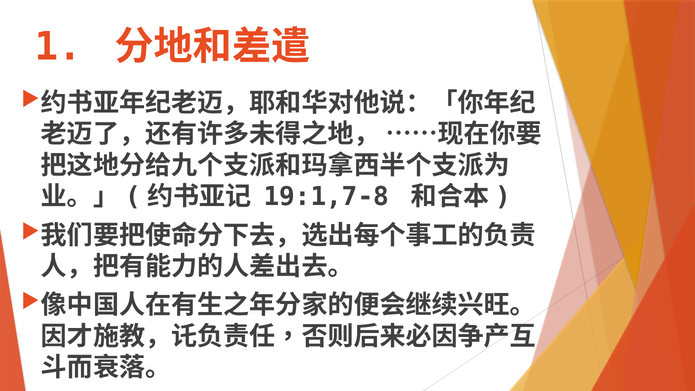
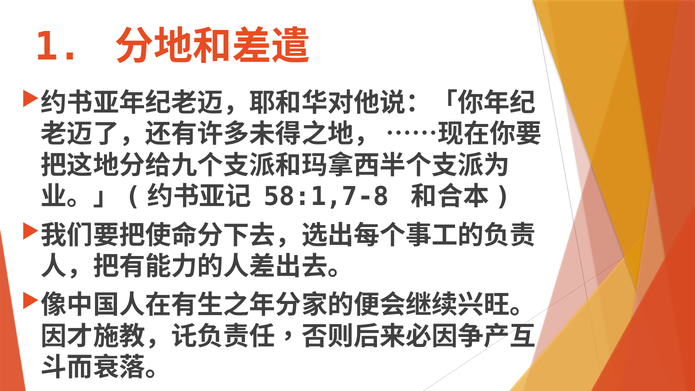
19:1,7-8: 19:1,7-8 -> 58:1,7-8
